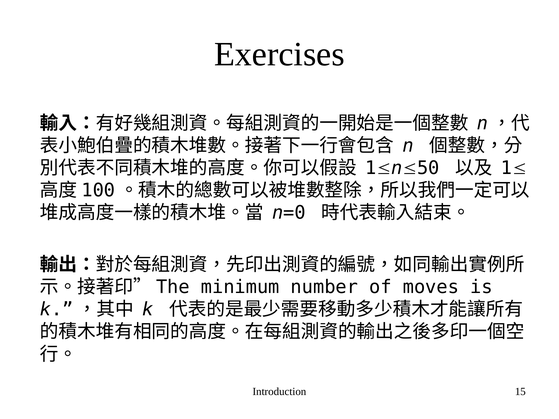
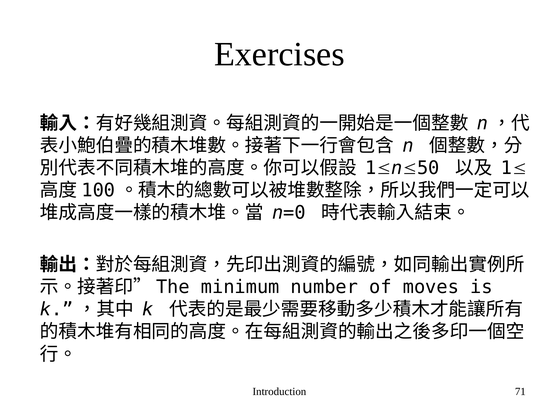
15: 15 -> 71
